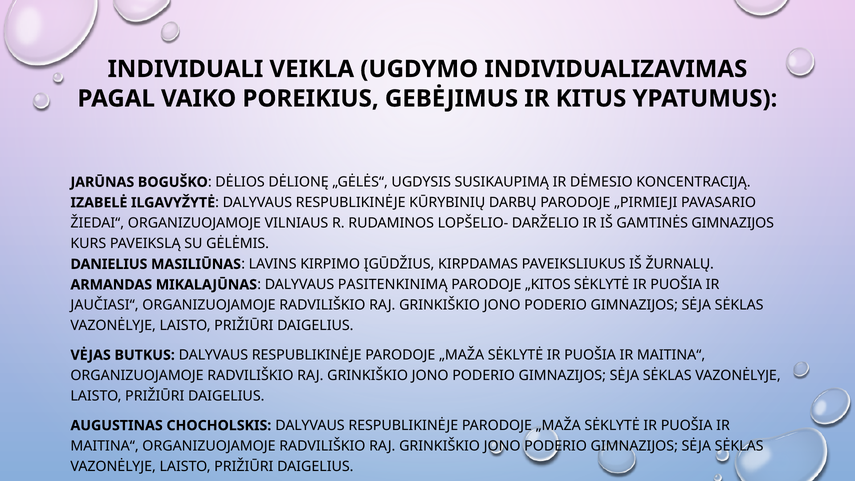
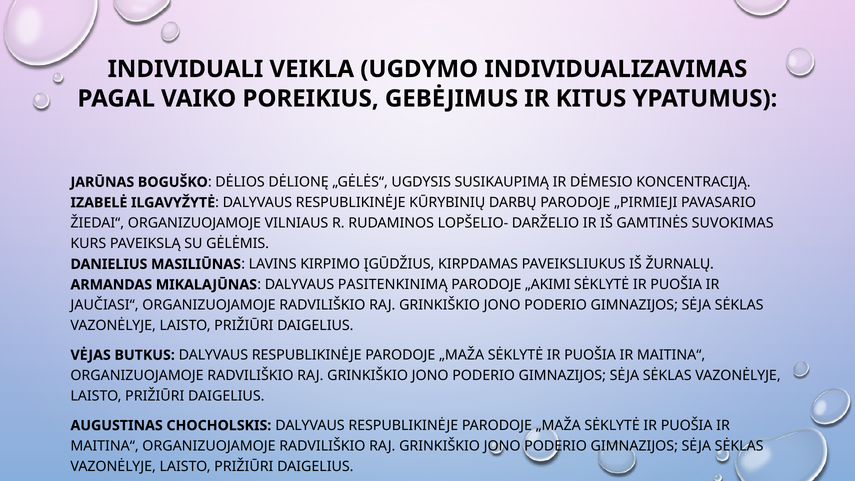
GAMTINĖS GIMNAZIJOS: GIMNAZIJOS -> SUVOKIMAS
„KITOS: „KITOS -> „AKIMI
